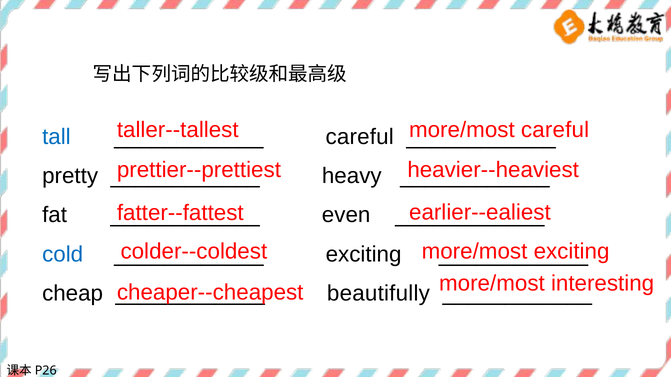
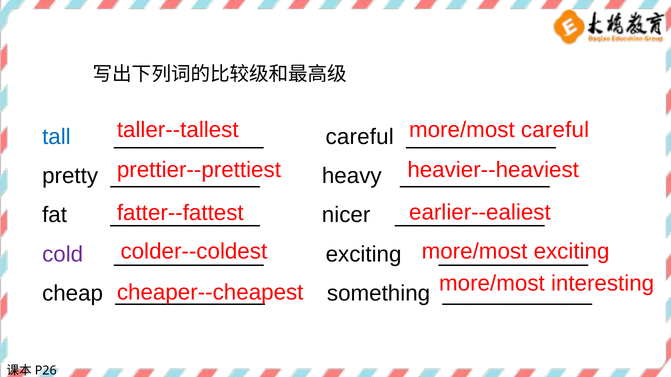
even: even -> nicer
cold colour: blue -> purple
beautifully: beautifully -> something
